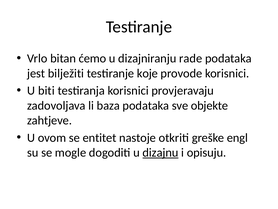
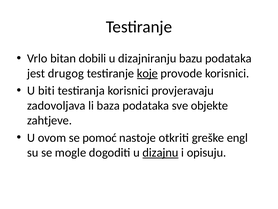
ćemo: ćemo -> dobili
rade: rade -> bazu
bilježiti: bilježiti -> drugog
koje underline: none -> present
entitet: entitet -> pomoć
